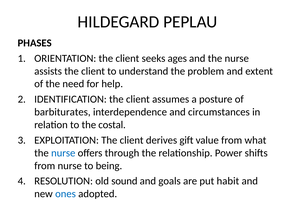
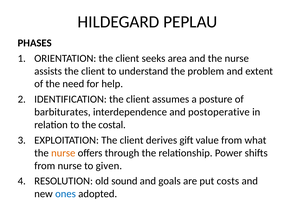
ages: ages -> area
circumstances: circumstances -> postoperative
nurse at (63, 153) colour: blue -> orange
being: being -> given
habit: habit -> costs
